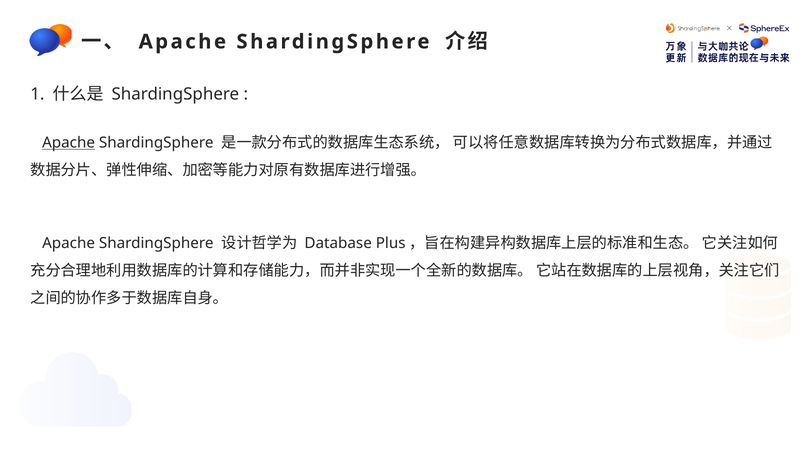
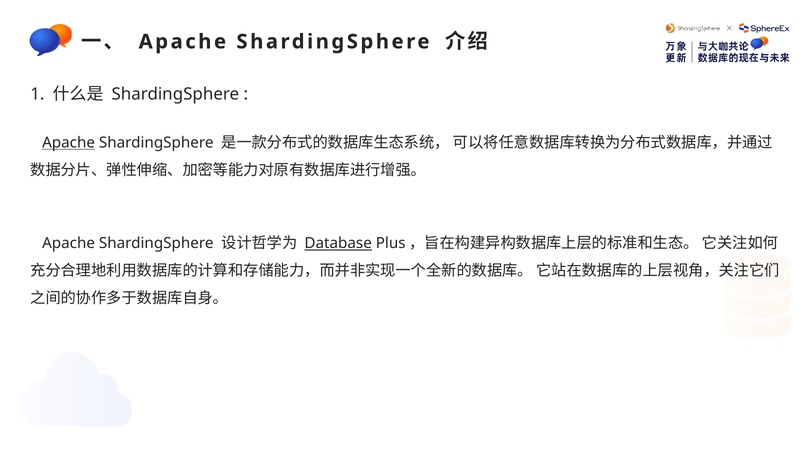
Database underline: none -> present
